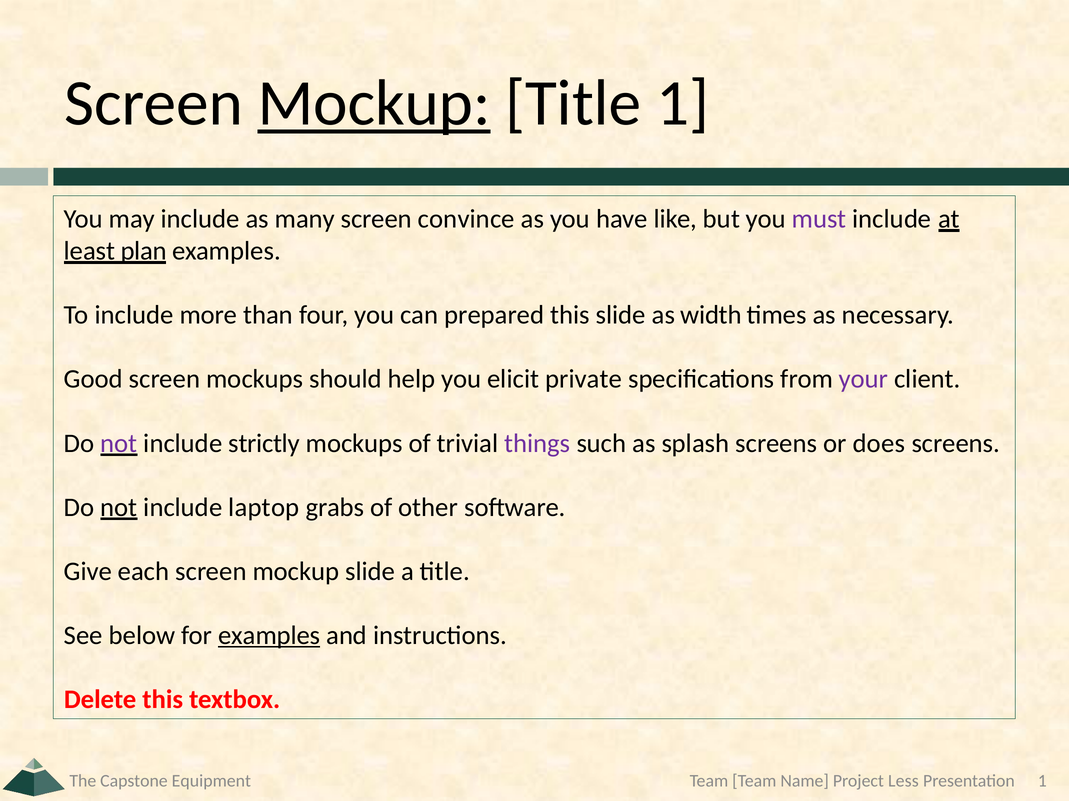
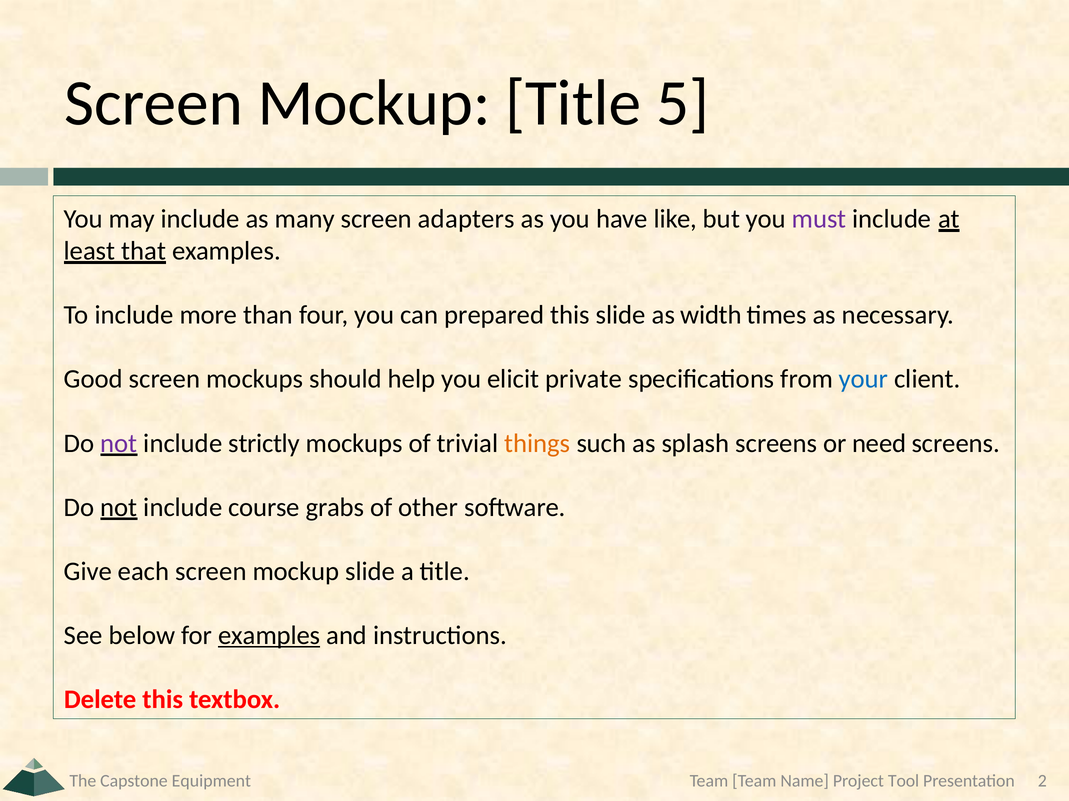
Mockup at (374, 103) underline: present -> none
Title 1: 1 -> 5
convince: convince -> adapters
plan: plan -> that
your colour: purple -> blue
things colour: purple -> orange
does: does -> need
laptop: laptop -> course
Less: Less -> Tool
Presentation 1: 1 -> 2
